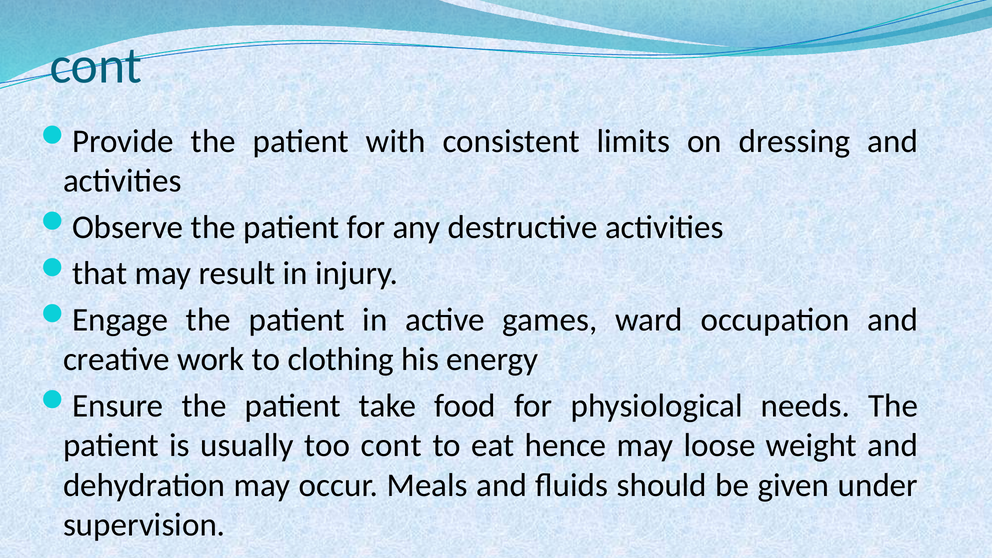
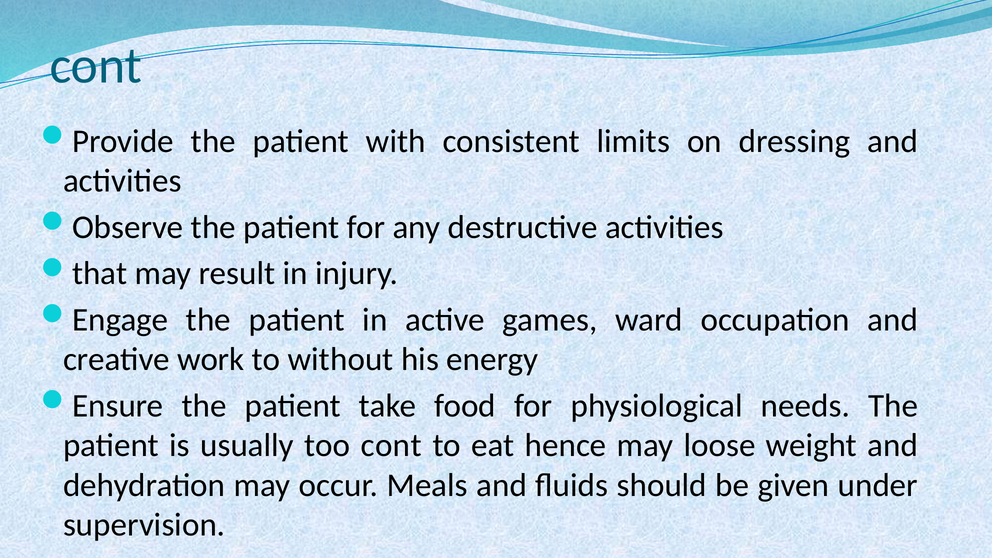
clothing: clothing -> without
